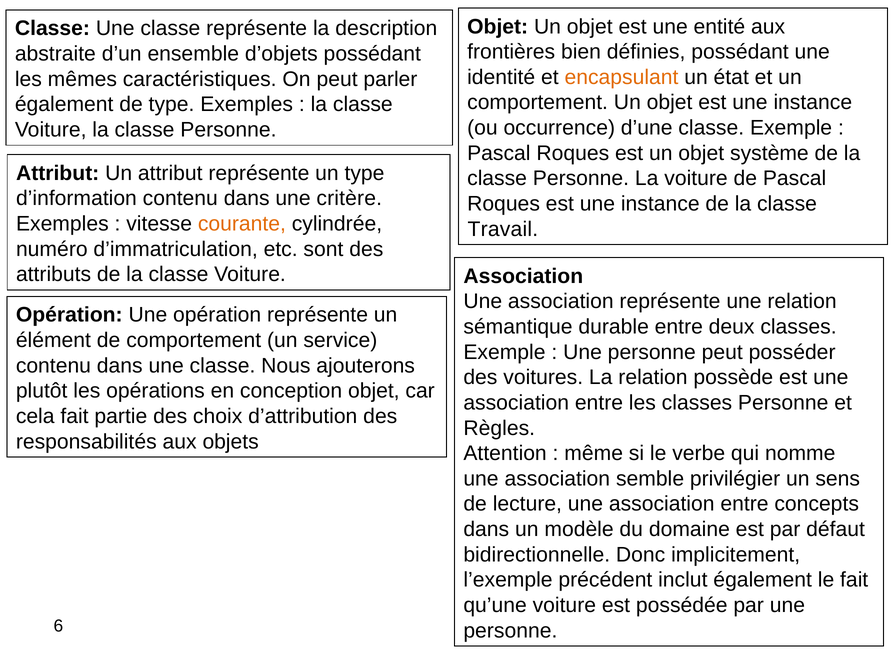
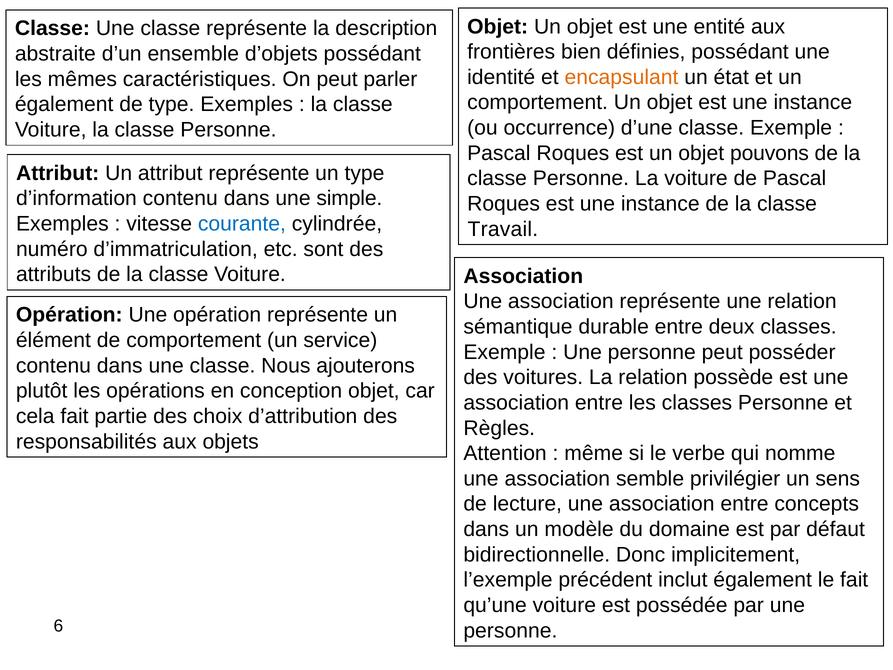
système: système -> pouvons
critère: critère -> simple
courante colour: orange -> blue
